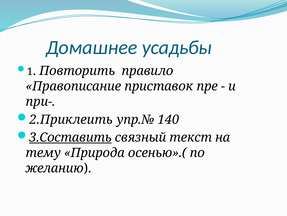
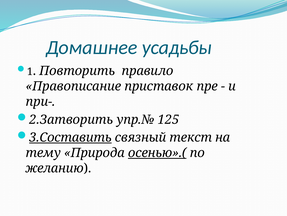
2.Приклеить: 2.Приклеить -> 2.Затворить
140: 140 -> 125
осенью».( underline: none -> present
